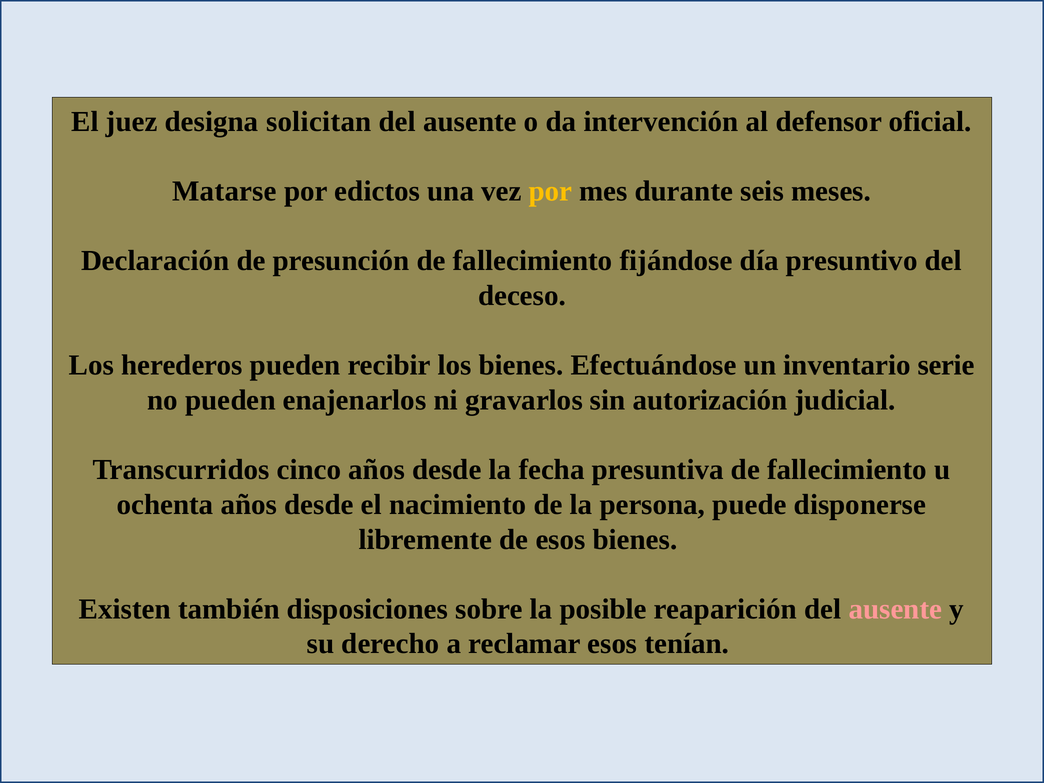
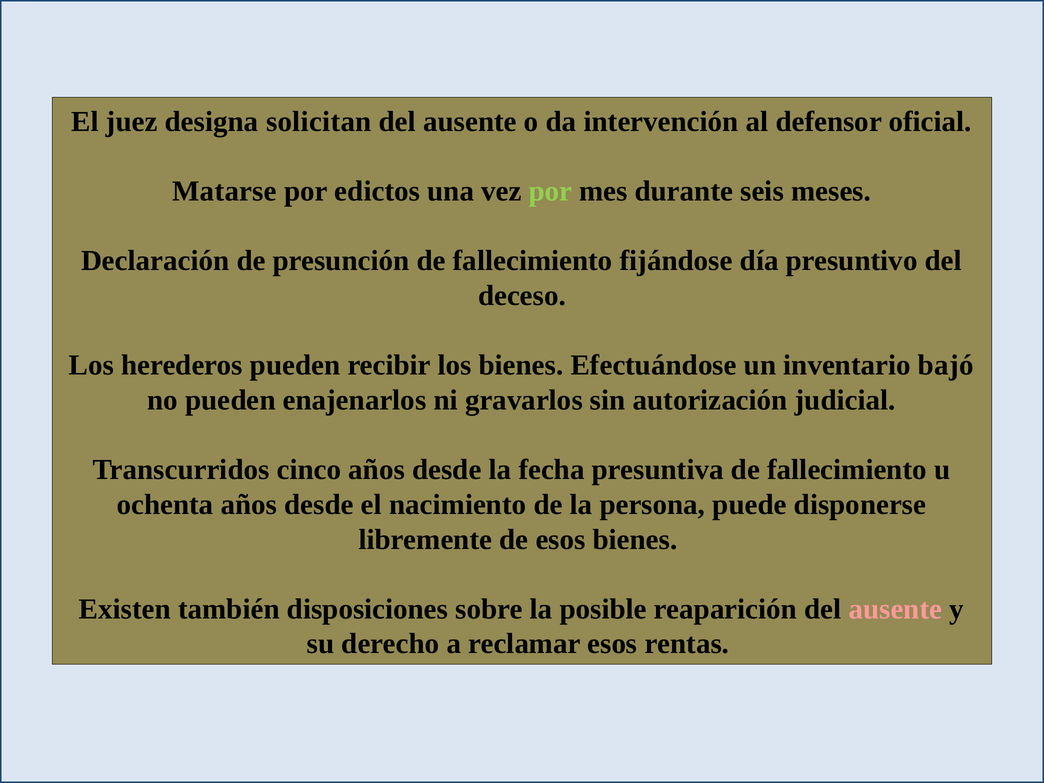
por at (551, 191) colour: yellow -> light green
serie: serie -> bajó
tenían: tenían -> rentas
